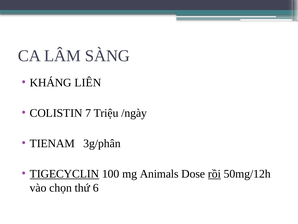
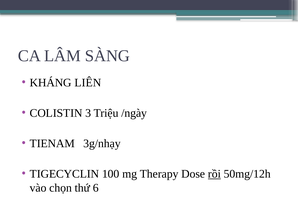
7: 7 -> 3
3g/phân: 3g/phân -> 3g/nhạy
TIGECYCLIN underline: present -> none
Animals: Animals -> Therapy
